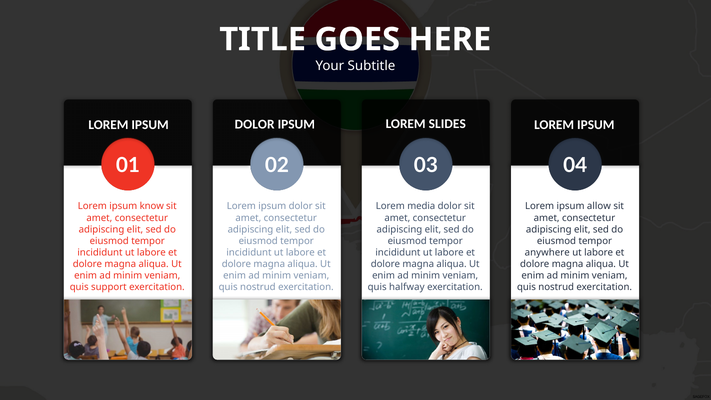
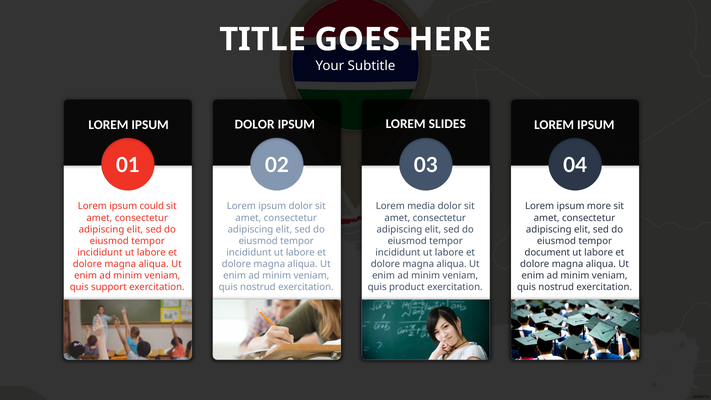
know: know -> could
allow: allow -> more
anywhere: anywhere -> document
halfway: halfway -> product
